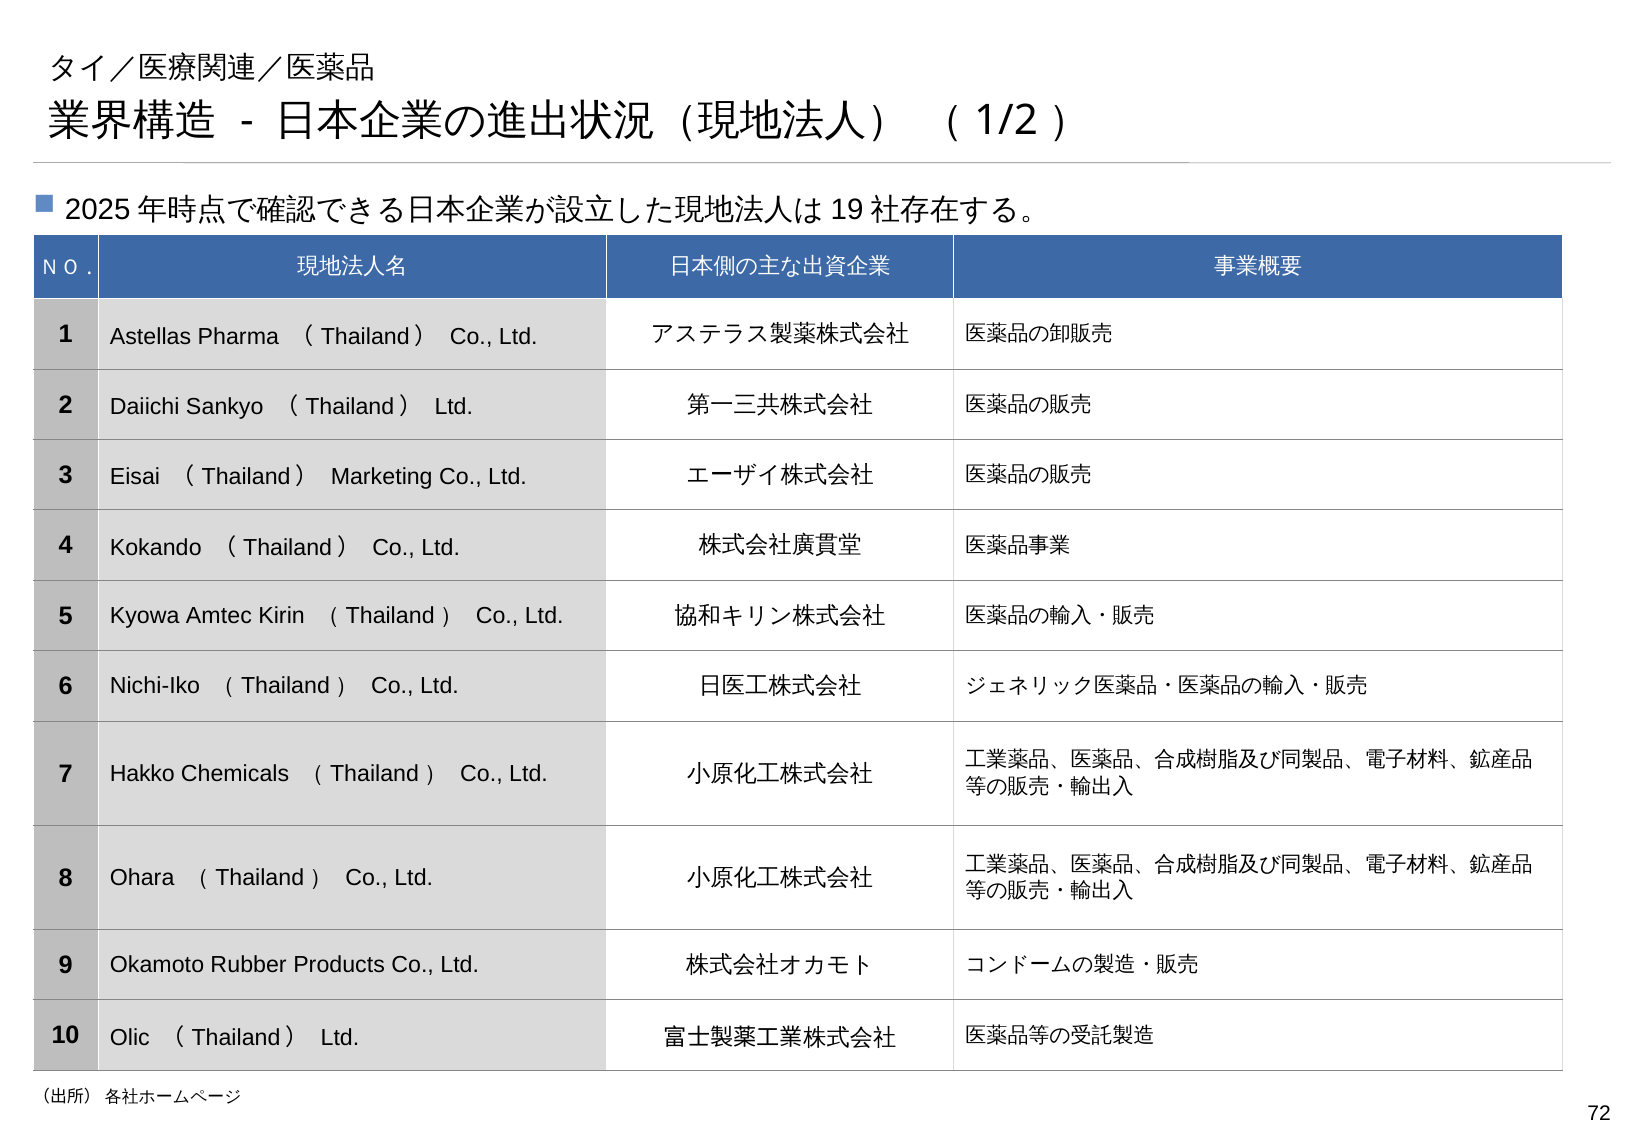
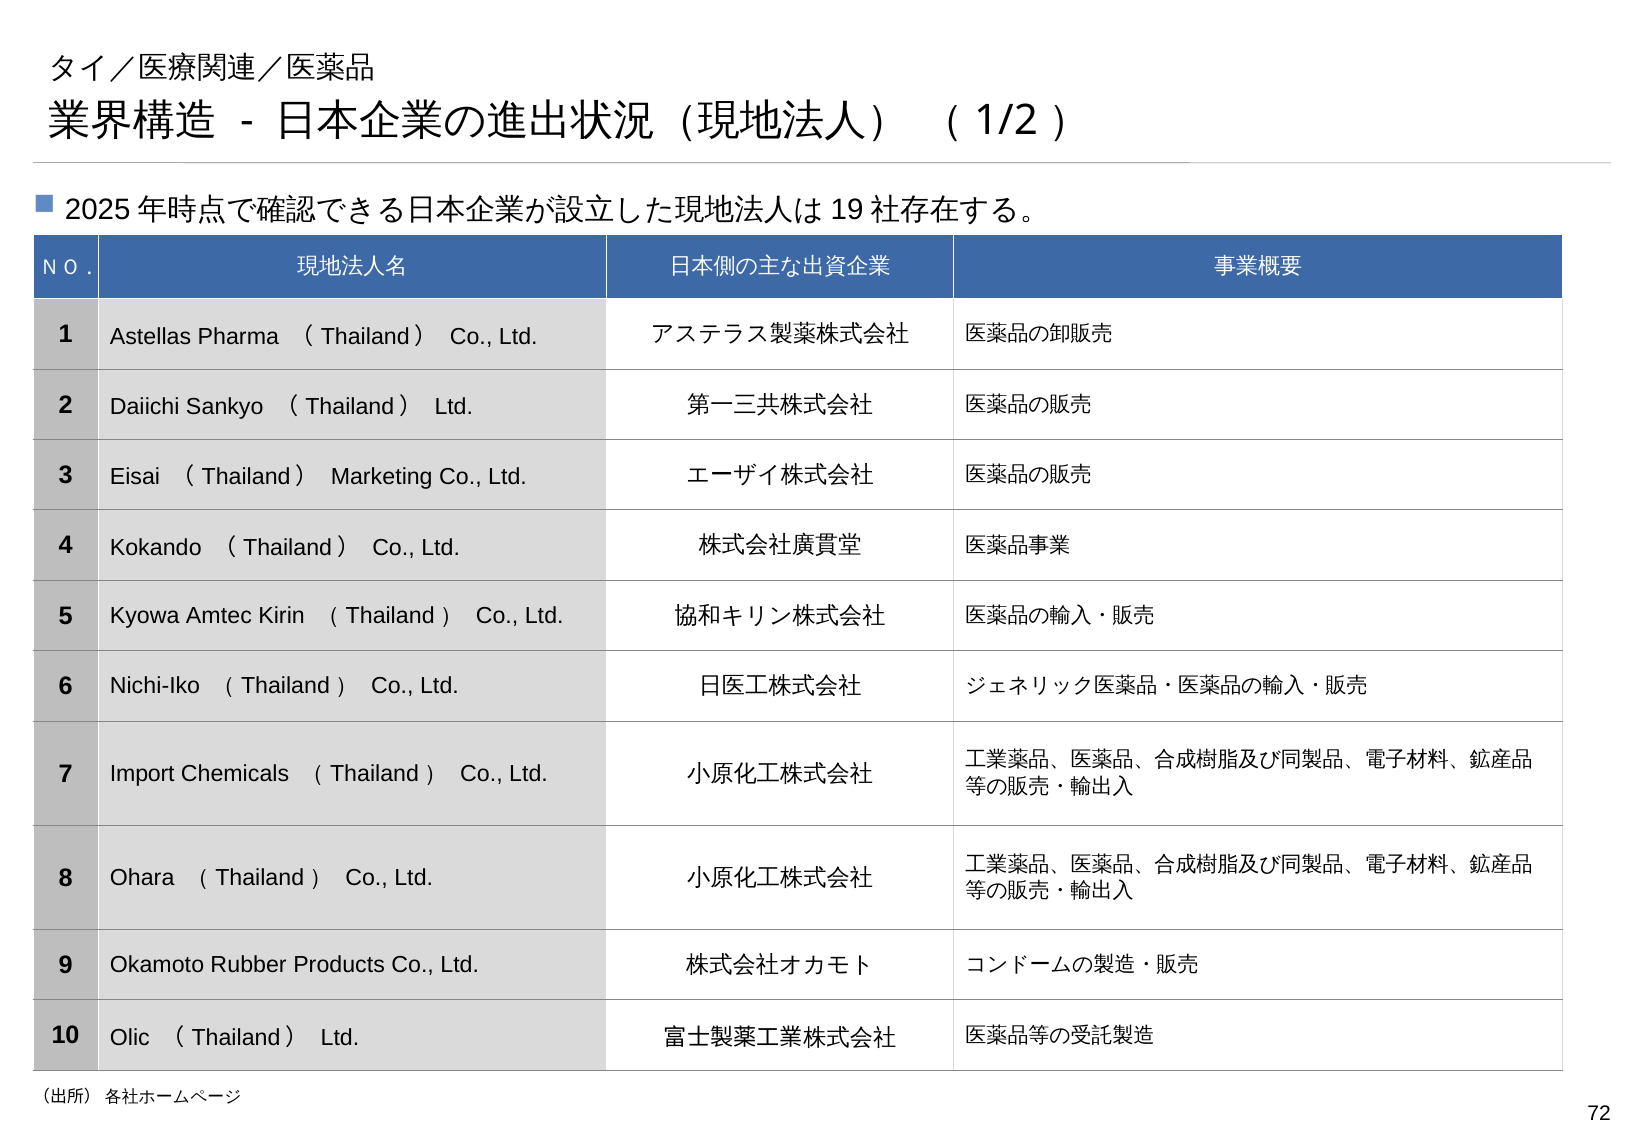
Hakko: Hakko -> Import
